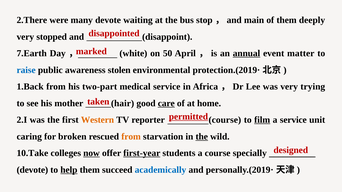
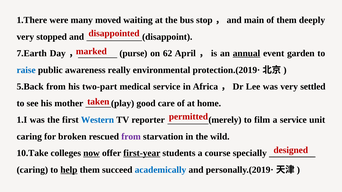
2.There: 2.There -> 1.There
many devote: devote -> moved
white: white -> purse
50: 50 -> 62
matter: matter -> garden
stolen: stolen -> really
1.Back: 1.Back -> 5.Back
trying: trying -> settled
hair: hair -> play
care underline: present -> none
permitted underline: present -> none
2.I: 2.I -> 1.I
Western colour: orange -> blue
reporter course: course -> merely
film underline: present -> none
from at (131, 137) colour: orange -> purple
the at (202, 137) underline: present -> none
devote at (32, 170): devote -> caring
